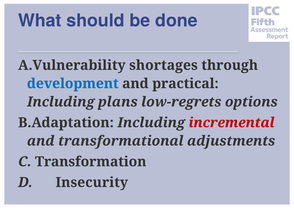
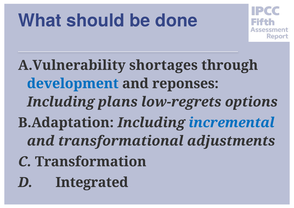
practical: practical -> reponses
incremental colour: red -> blue
Insecurity: Insecurity -> Integrated
